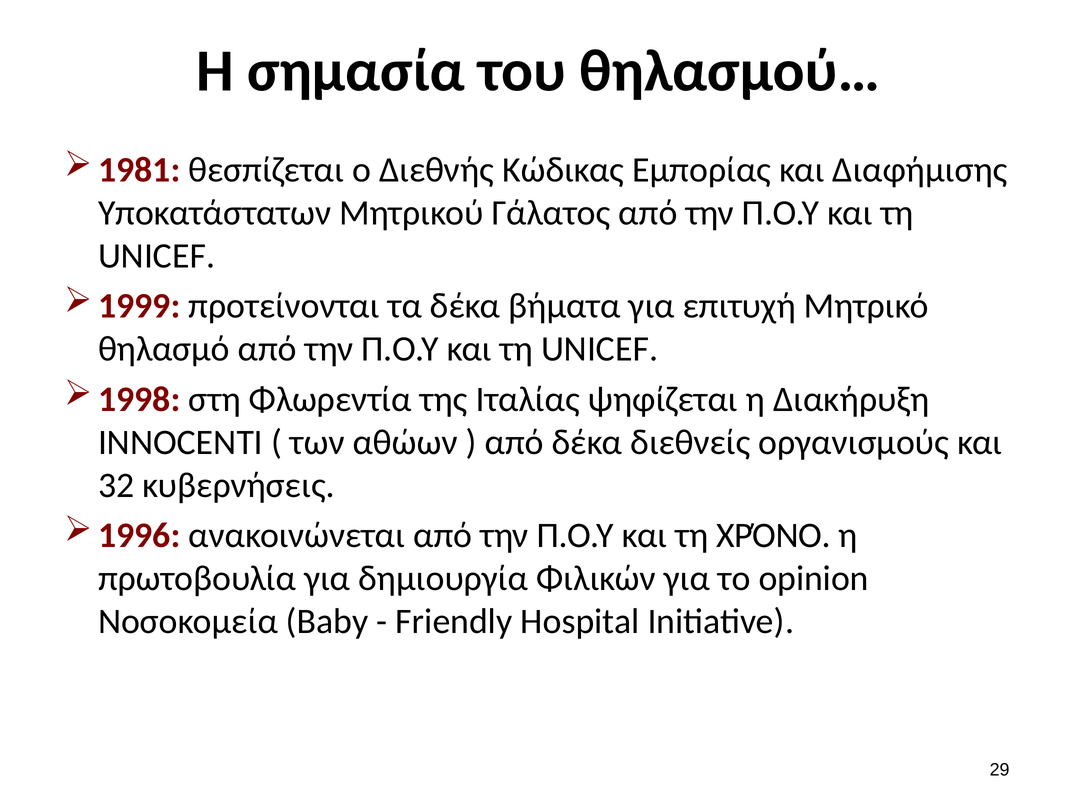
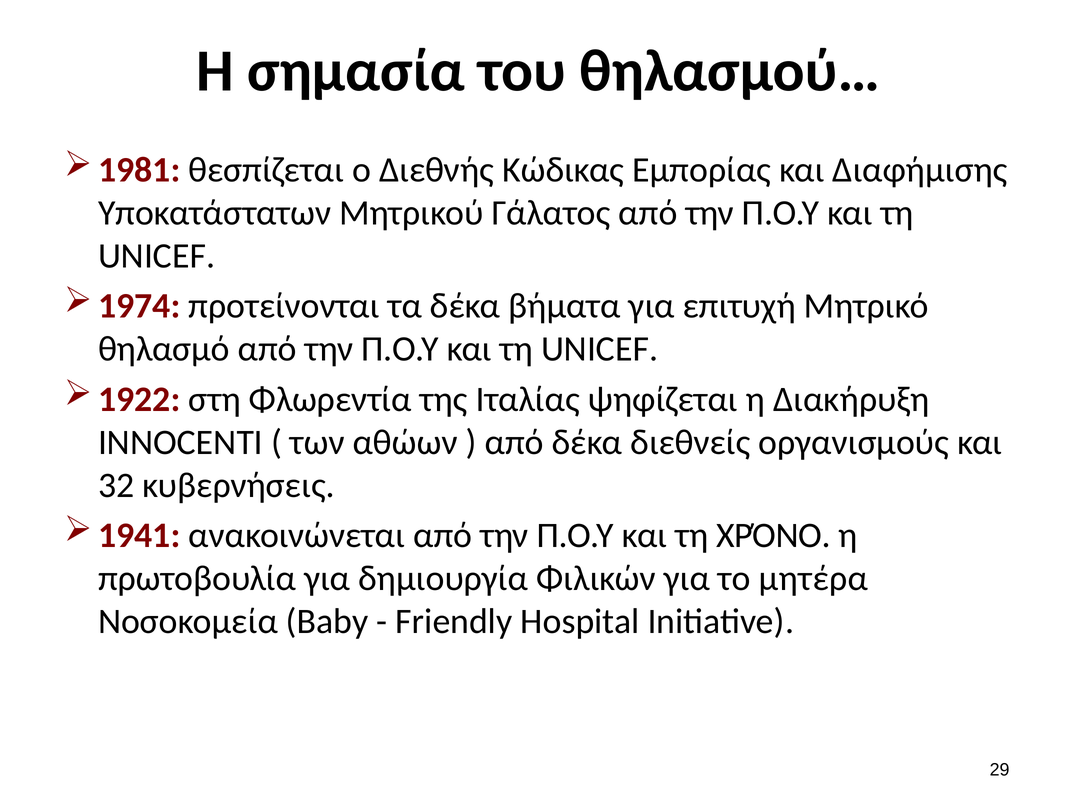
1999: 1999 -> 1974
1998: 1998 -> 1922
1996: 1996 -> 1941
opinion: opinion -> μητέρα
